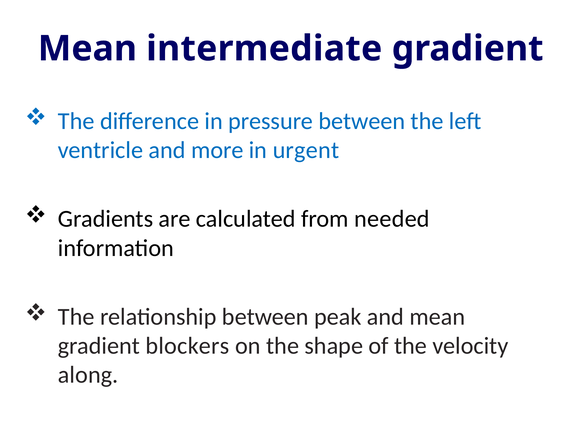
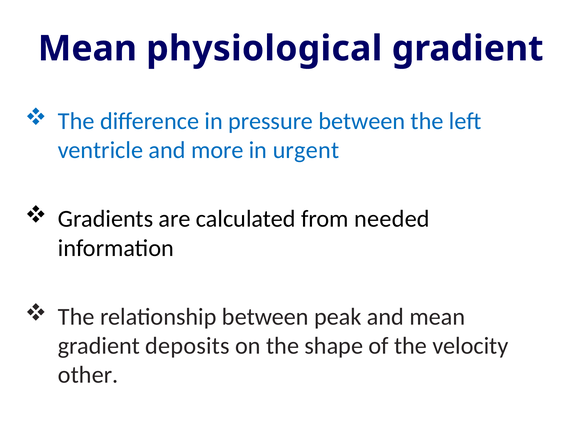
intermediate: intermediate -> physiological
blockers: blockers -> deposits
along: along -> other
